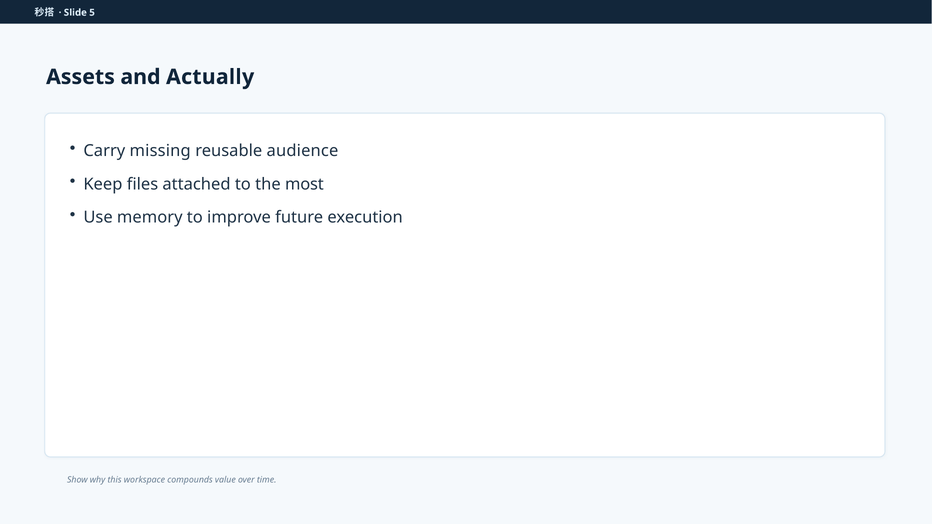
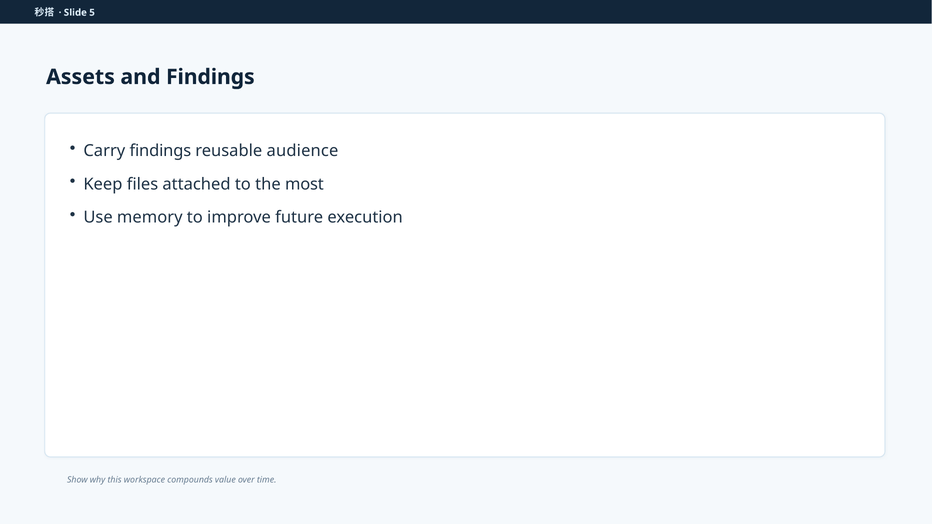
and Actually: Actually -> Findings
Carry missing: missing -> findings
